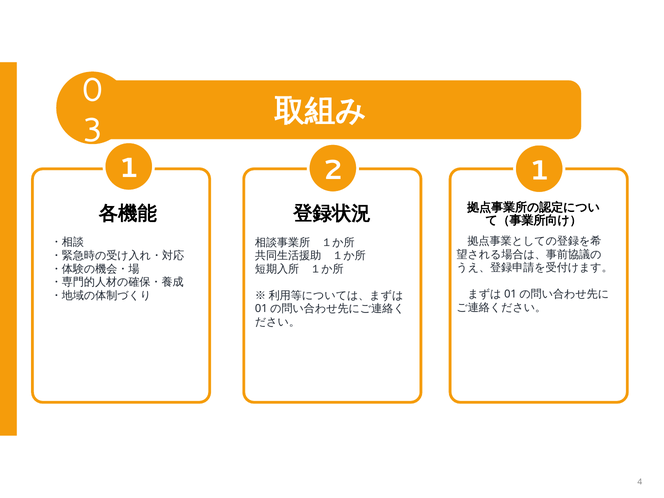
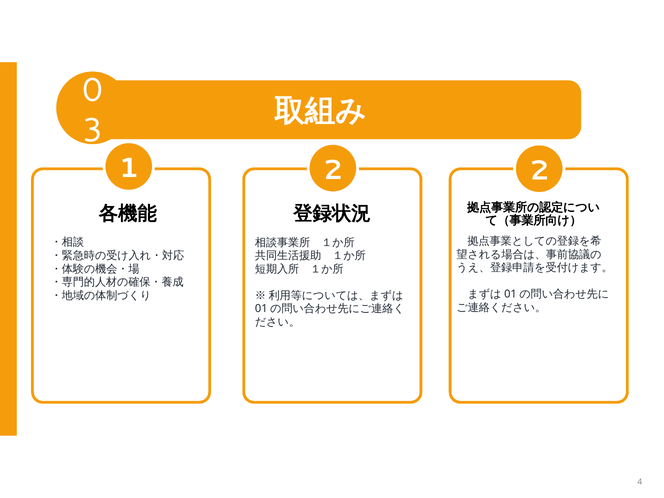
2 1: 1 -> 2
